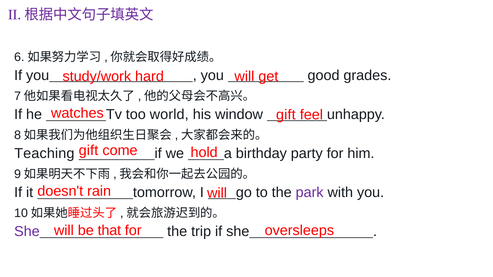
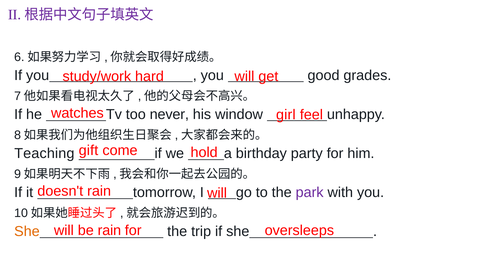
watches gift: gift -> girl
world: world -> never
be that: that -> rain
She at (27, 232) colour: purple -> orange
